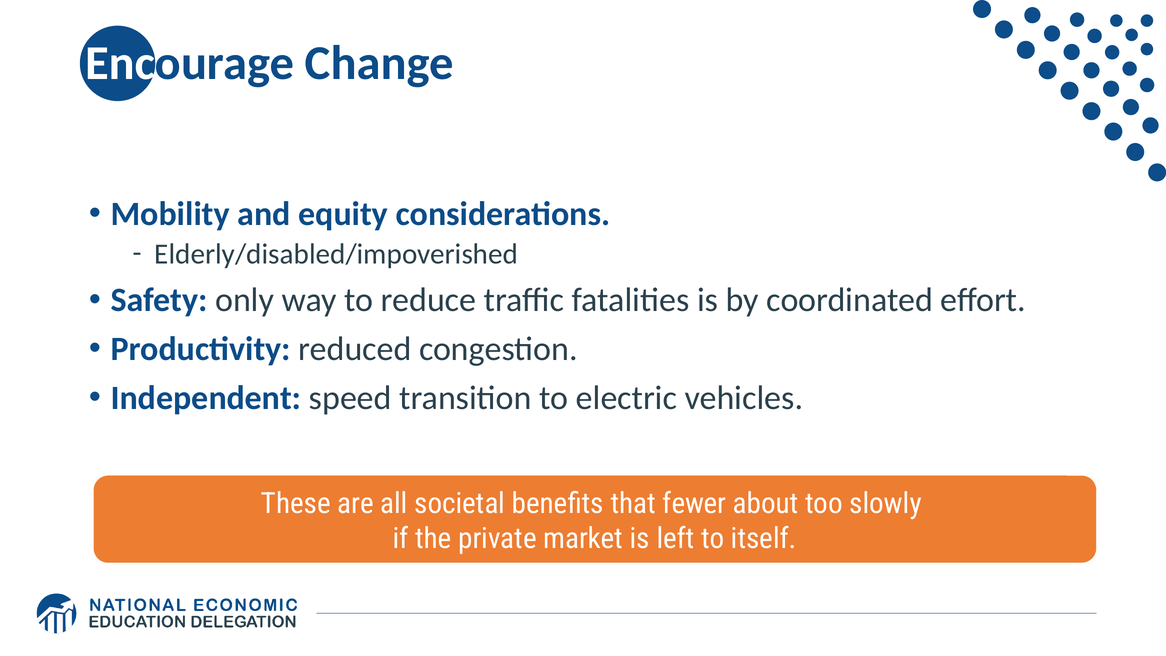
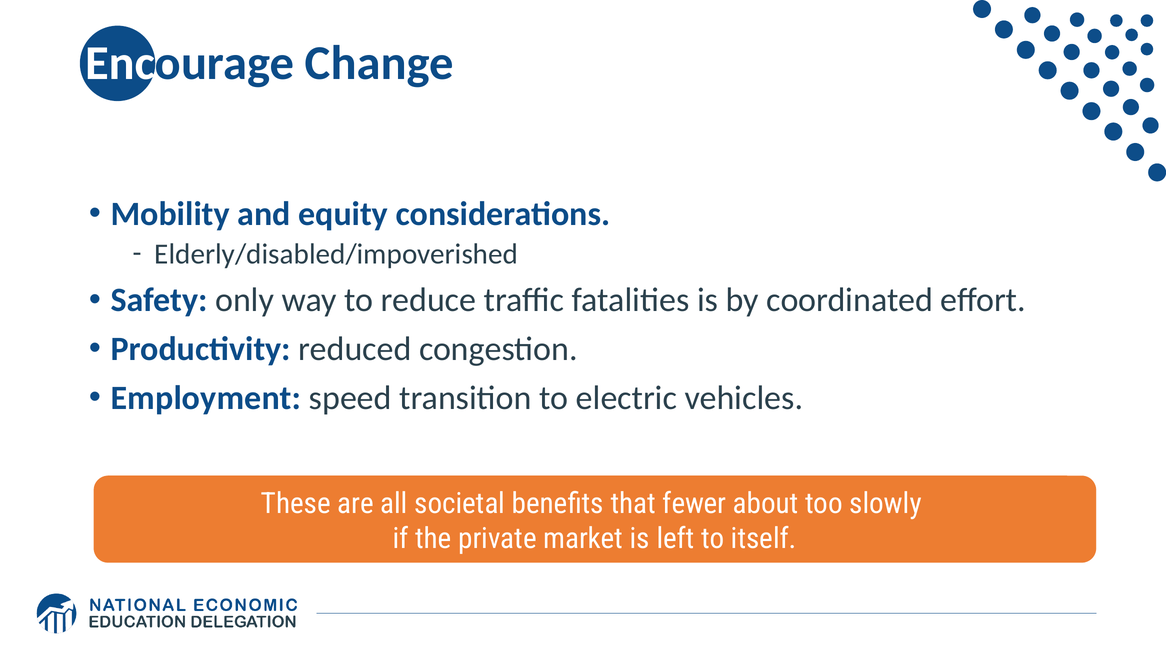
Independent: Independent -> Employment
